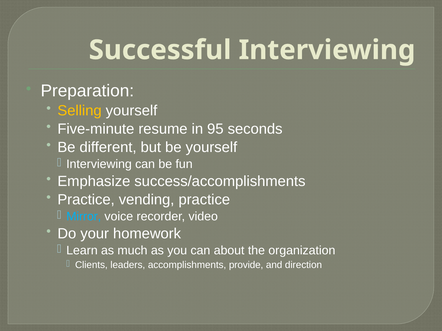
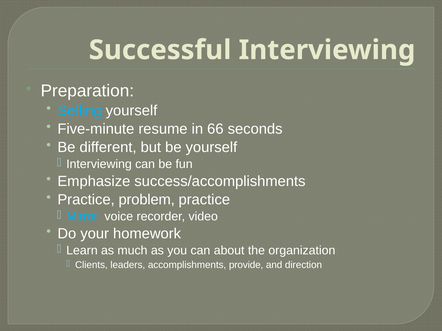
Selling colour: yellow -> light blue
95: 95 -> 66
vending: vending -> problem
